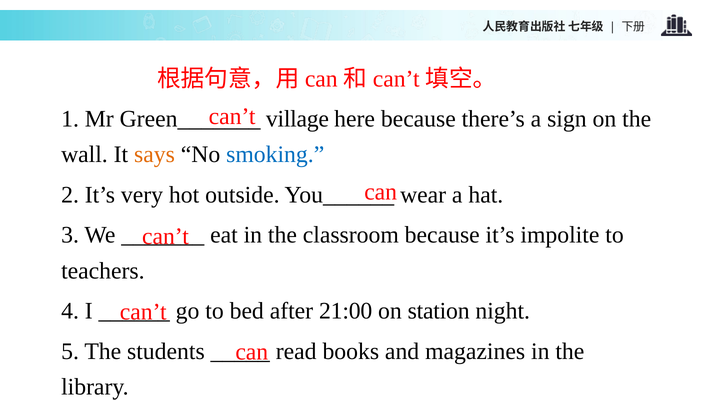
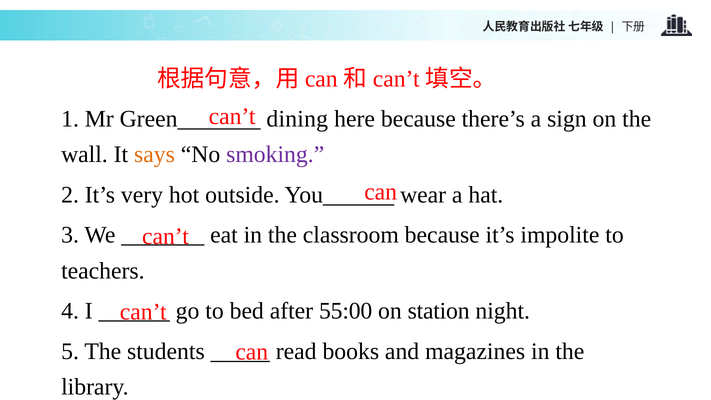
village: village -> dining
smoking colour: blue -> purple
21:00: 21:00 -> 55:00
